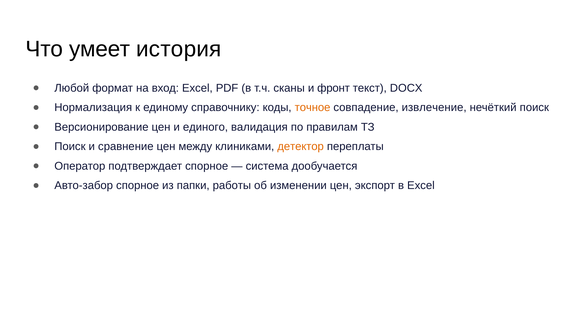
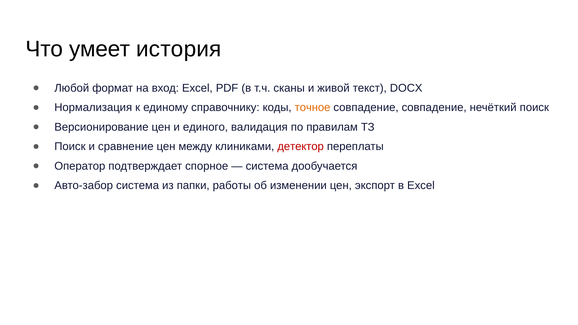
фронт: фронт -> живой
совпадение извлечение: извлечение -> совпадение
детектор colour: orange -> red
Авто-забор спорное: спорное -> система
